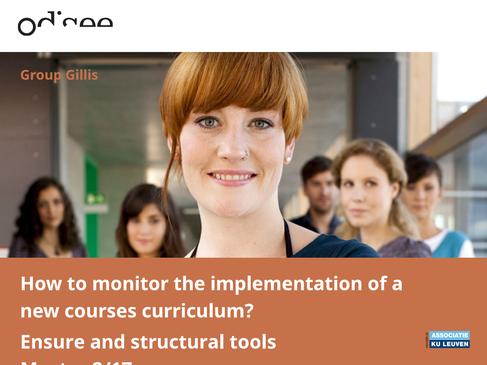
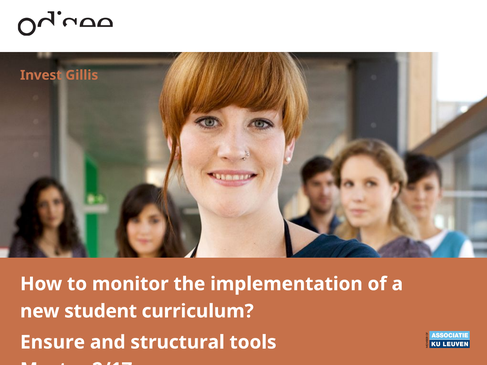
Group: Group -> Invest
courses: courses -> student
